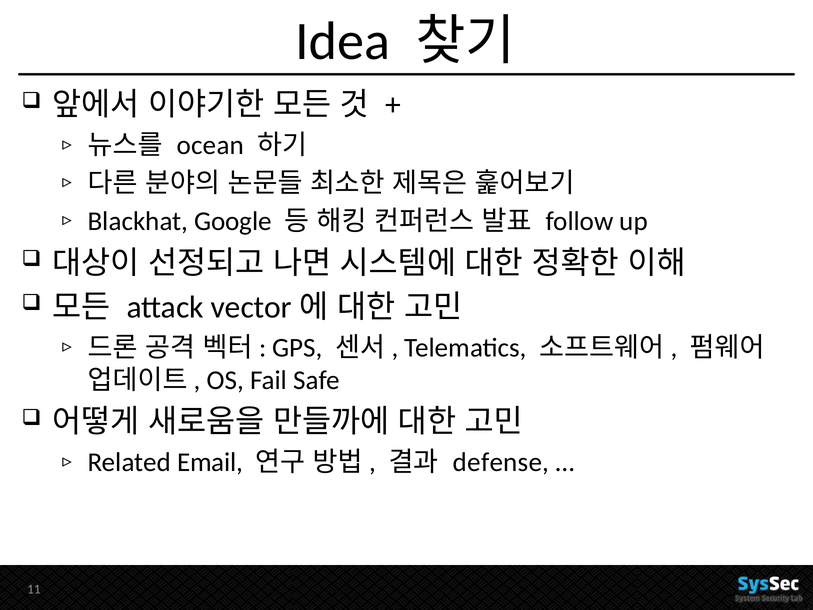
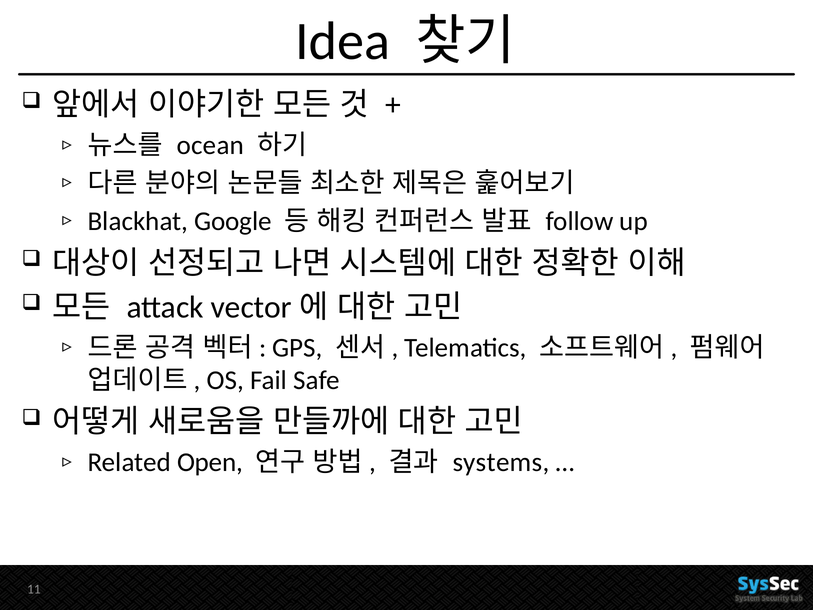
Email: Email -> Open
defense: defense -> systems
